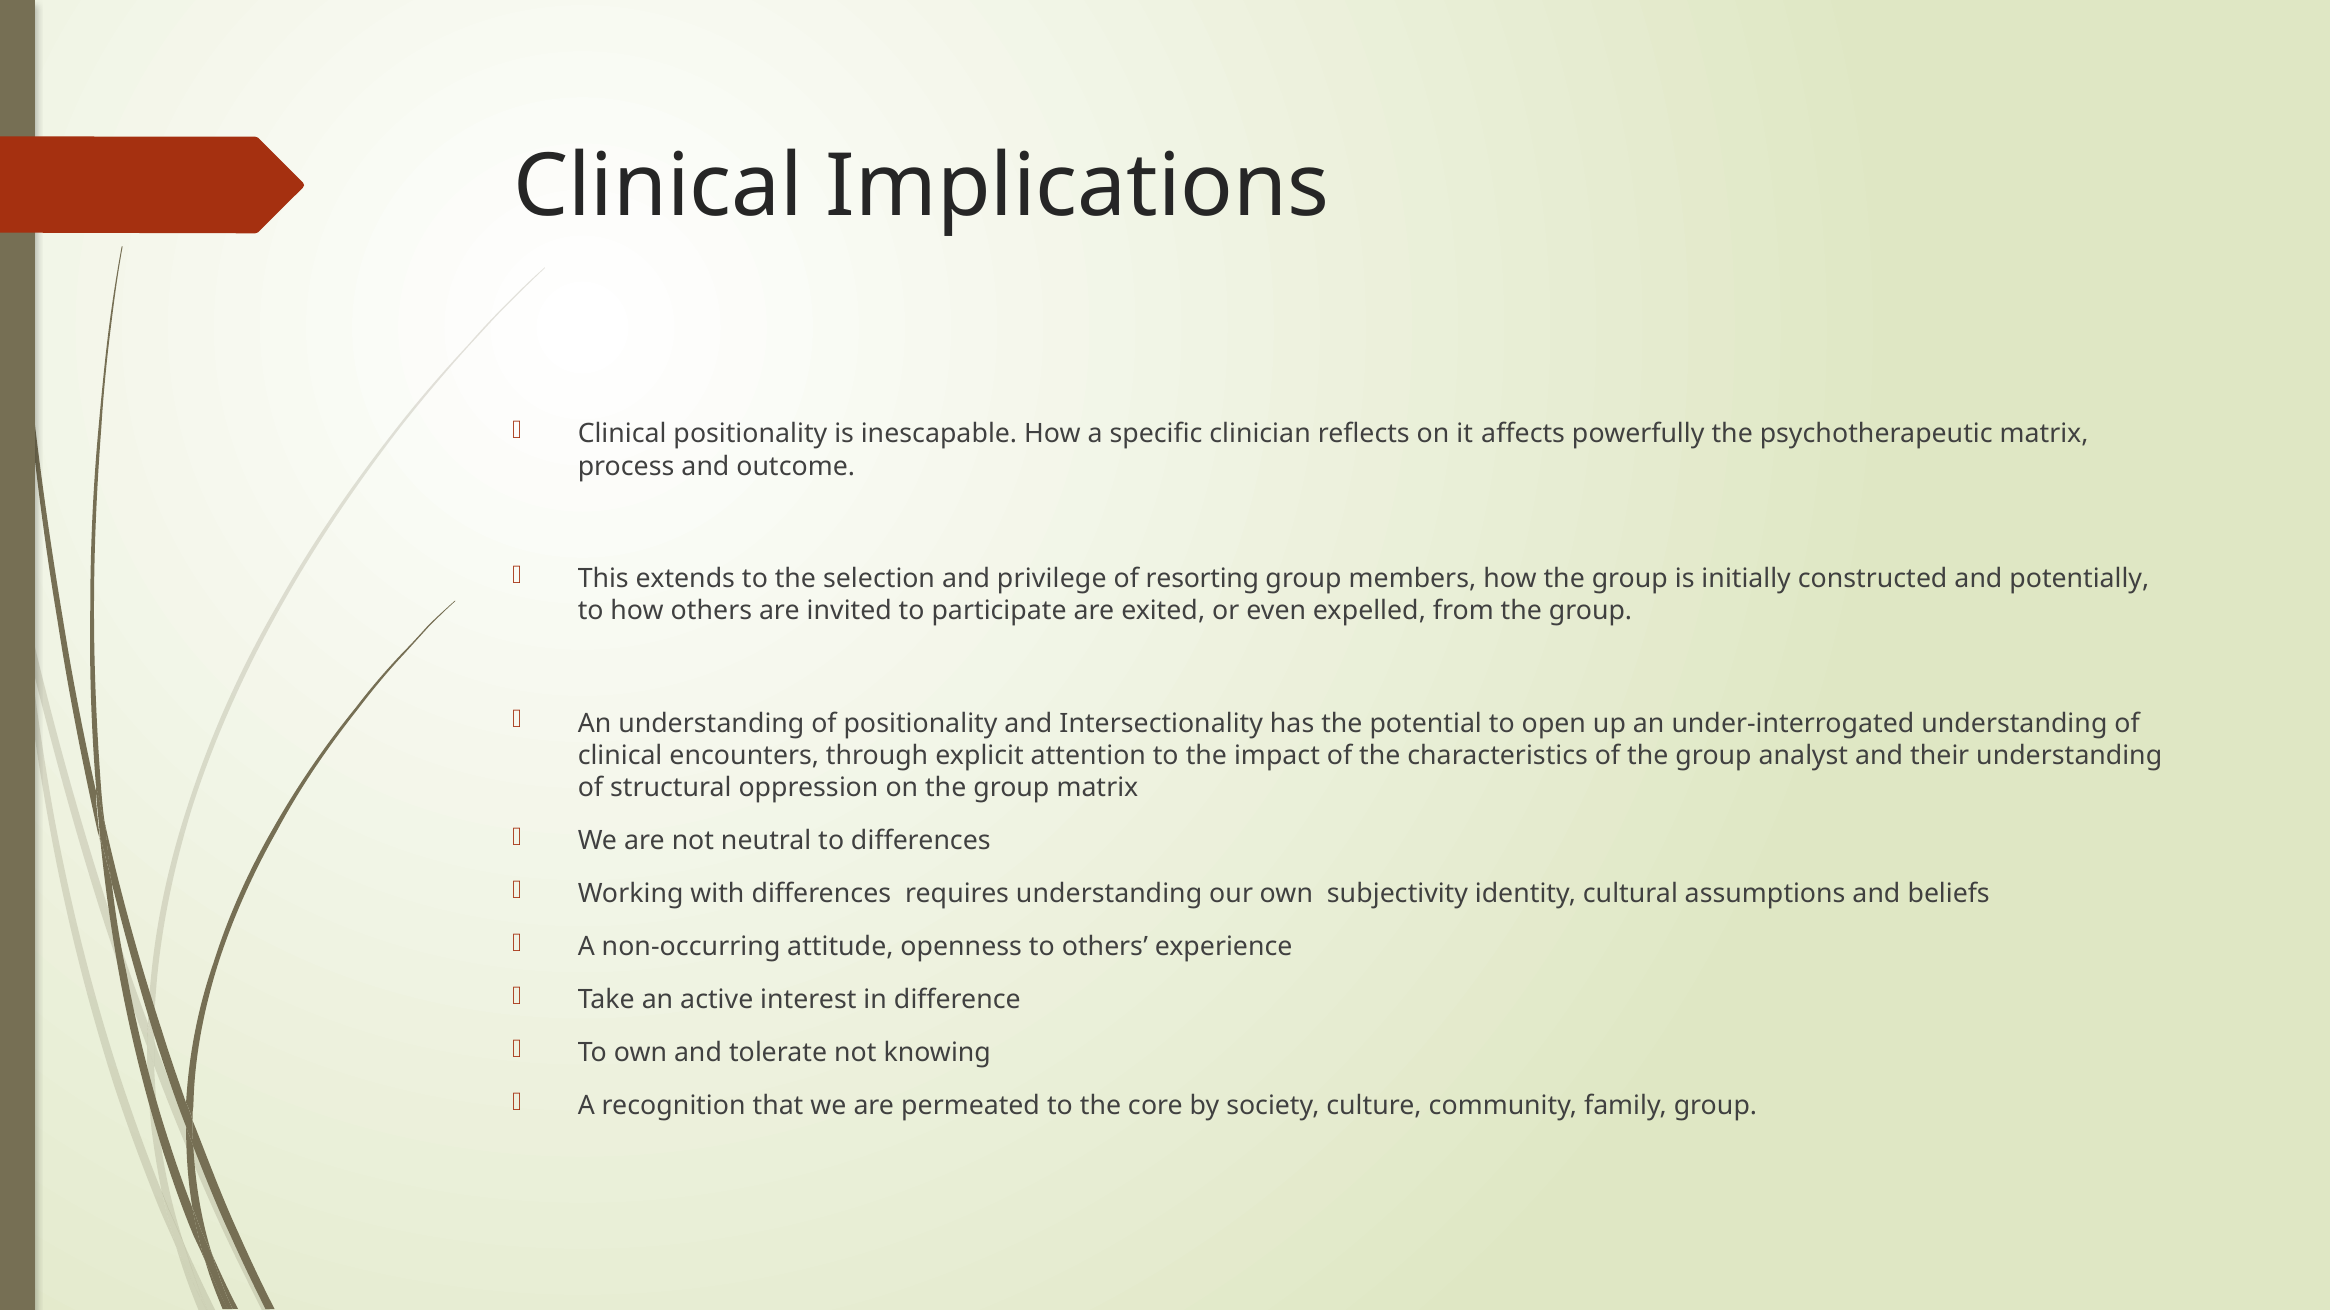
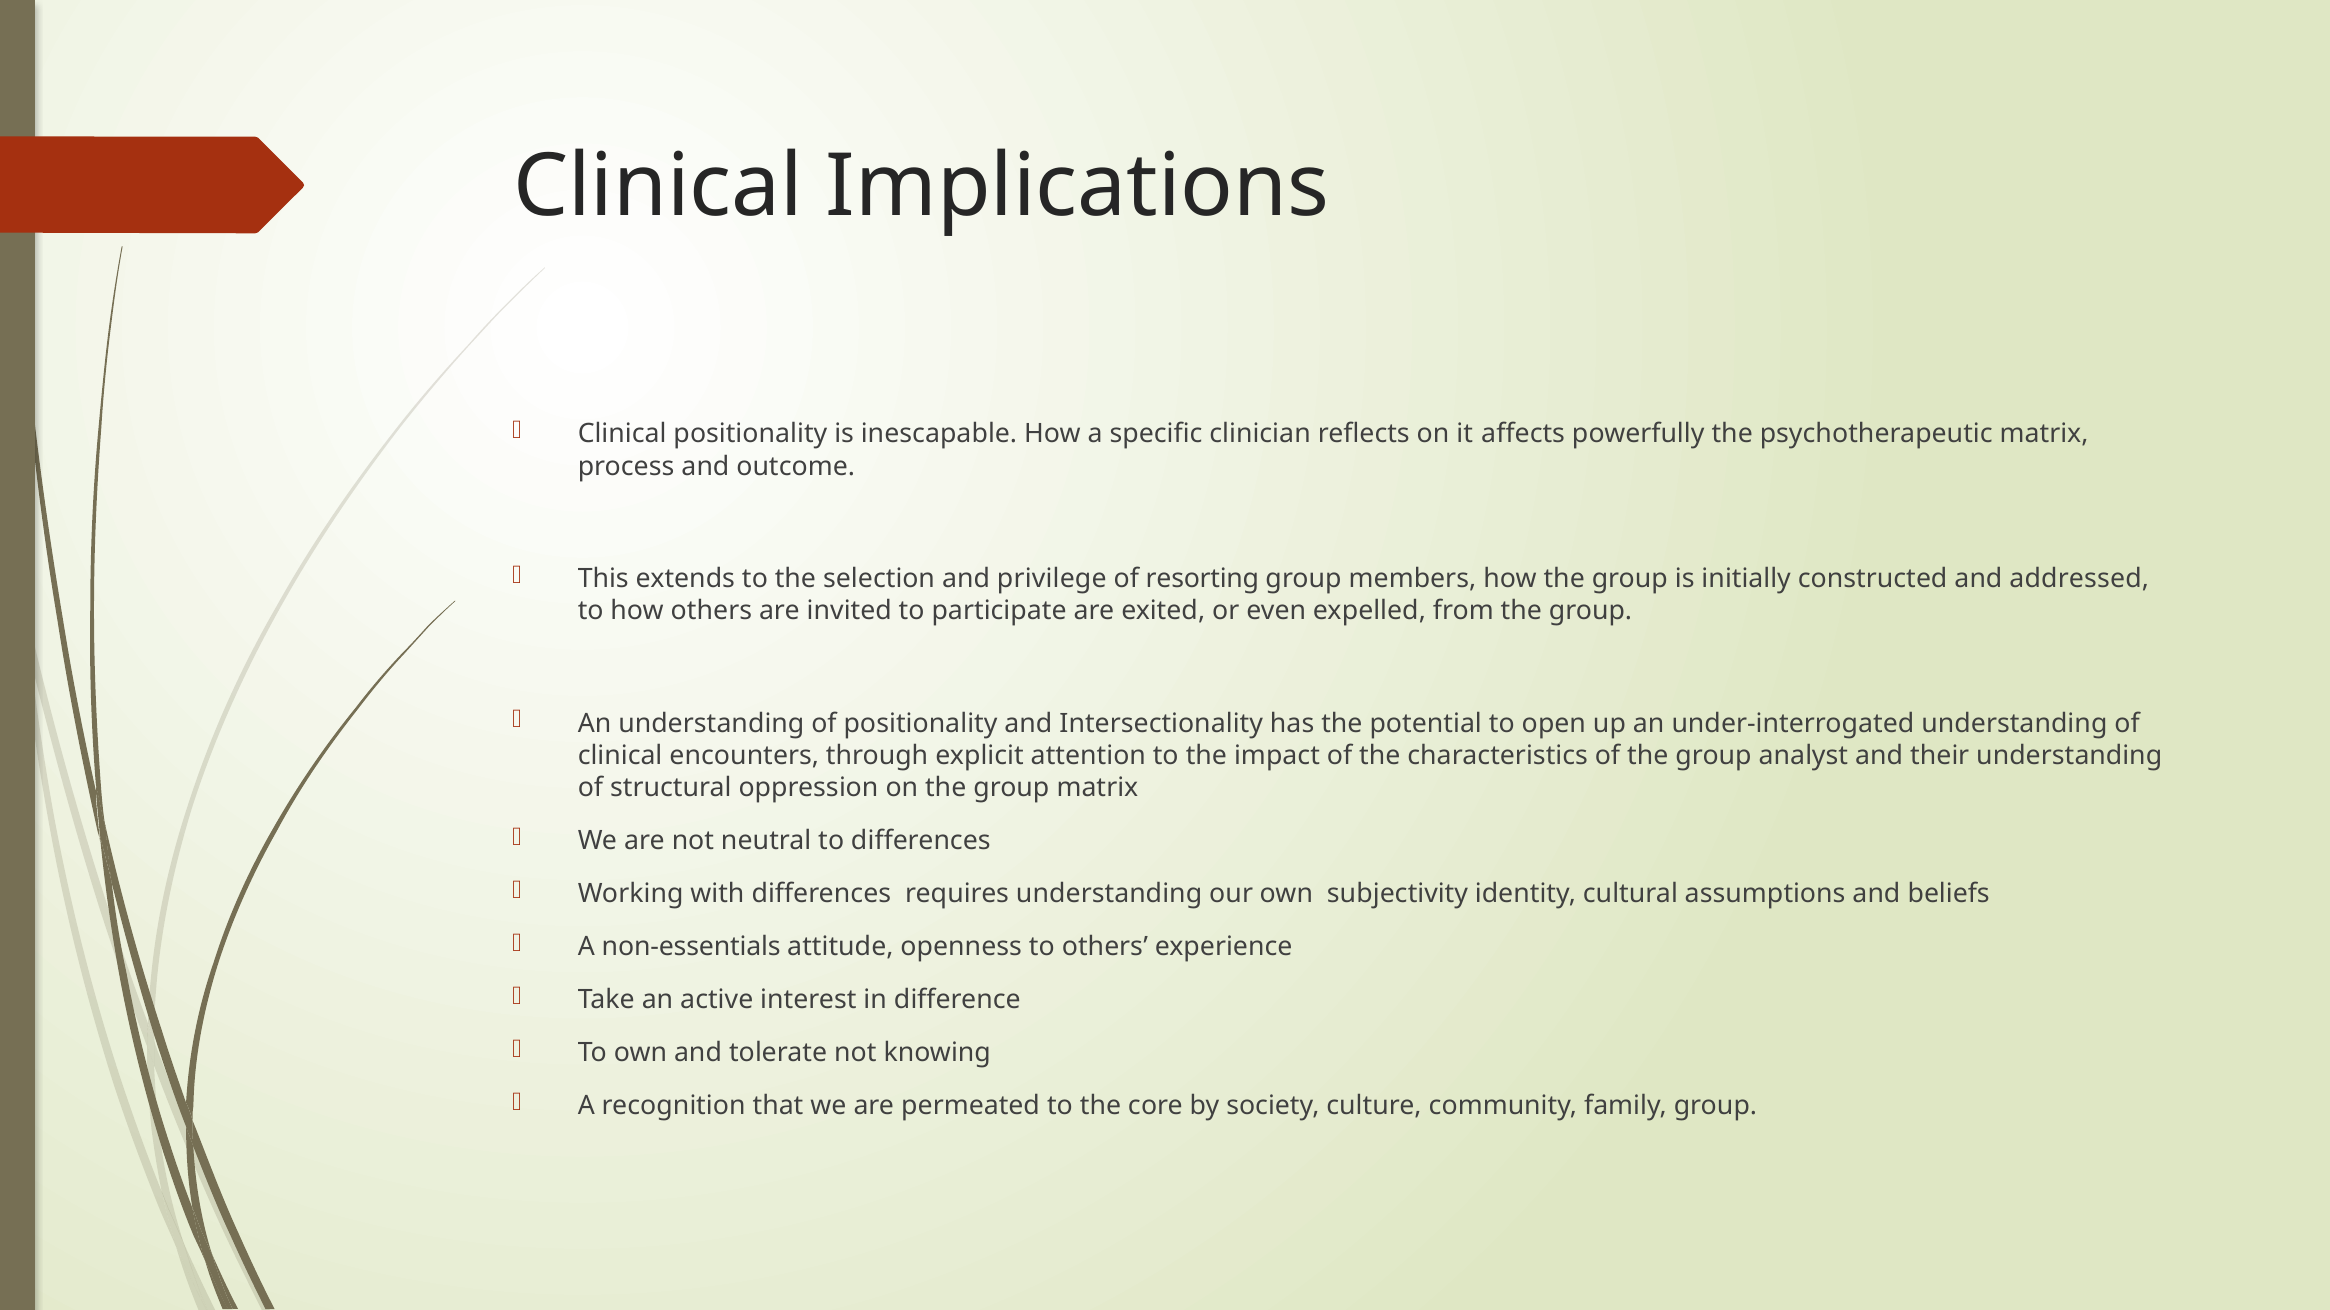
potentially: potentially -> addressed
non-occurring: non-occurring -> non-essentials
